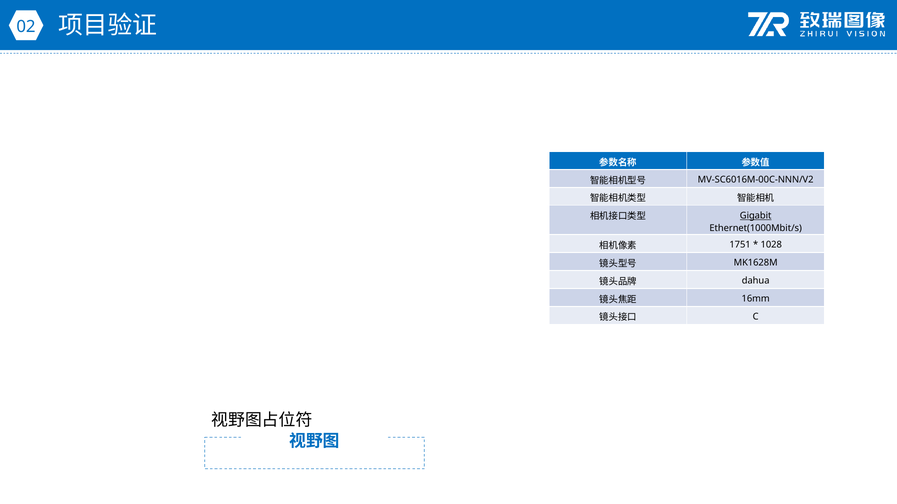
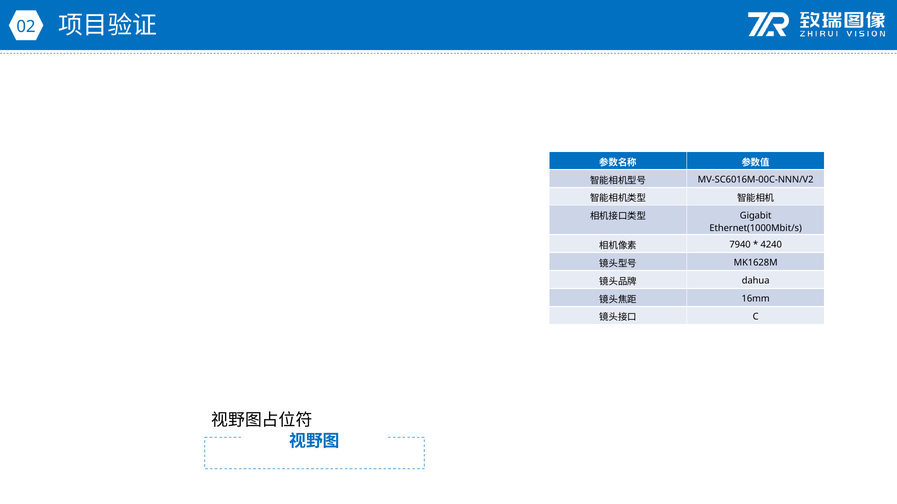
Gigabit underline: present -> none
1751: 1751 -> 7940
1028: 1028 -> 4240
